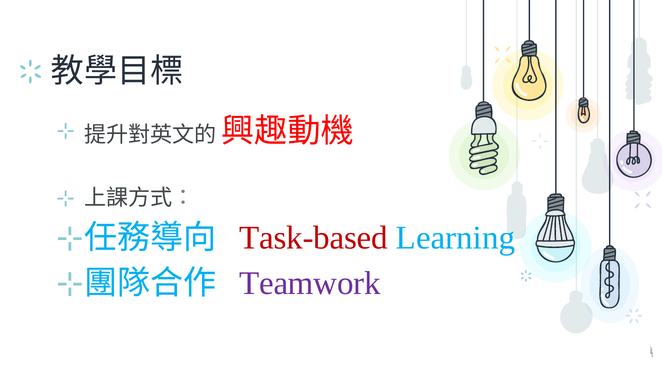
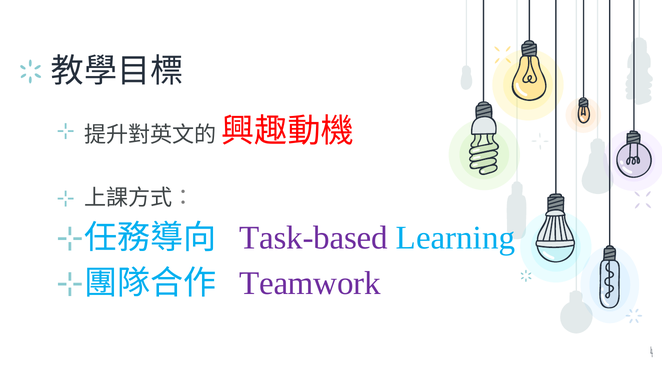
Task-based colour: red -> purple
